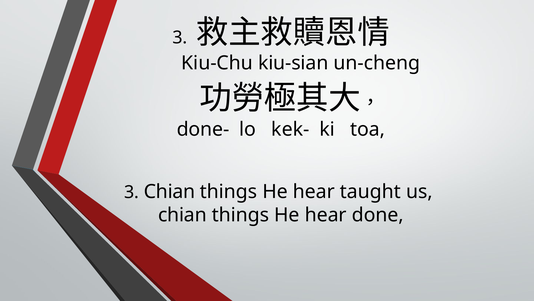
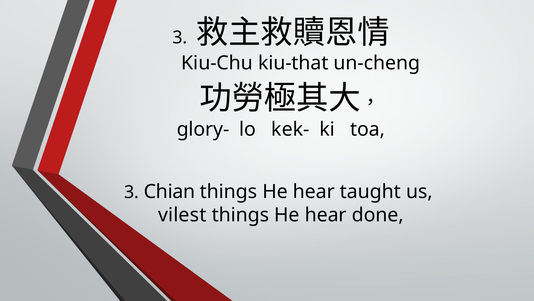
kiu-sian: kiu-sian -> kiu-that
done-: done- -> glory-
chian at (182, 215): chian -> vilest
